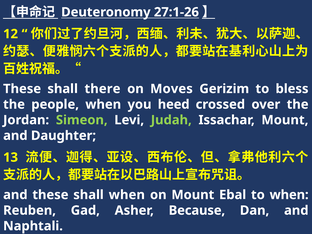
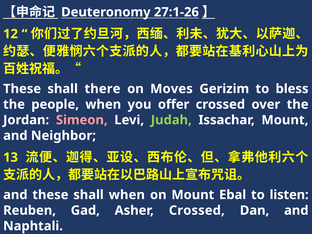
heed: heed -> offer
Simeon colour: light green -> pink
Daughter: Daughter -> Neighbor
to when: when -> listen
Asher Because: Because -> Crossed
